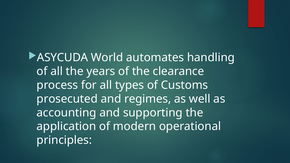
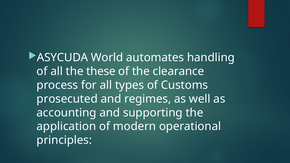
years: years -> these
